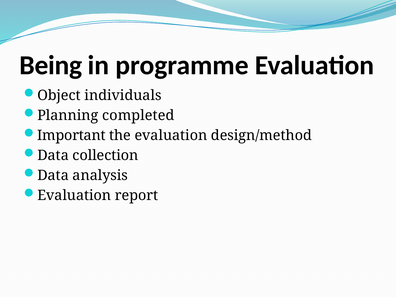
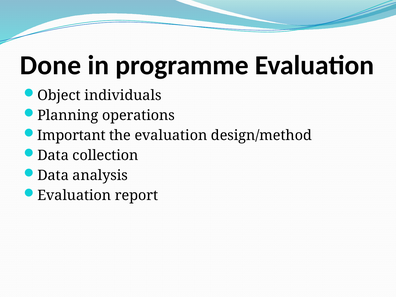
Being: Being -> Done
completed: completed -> operations
